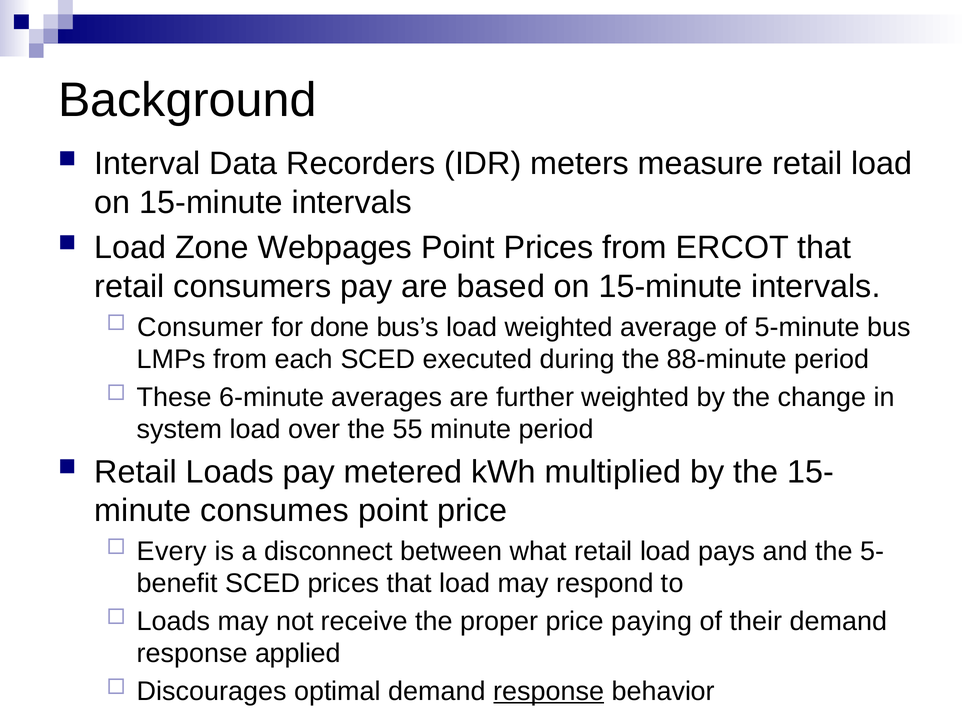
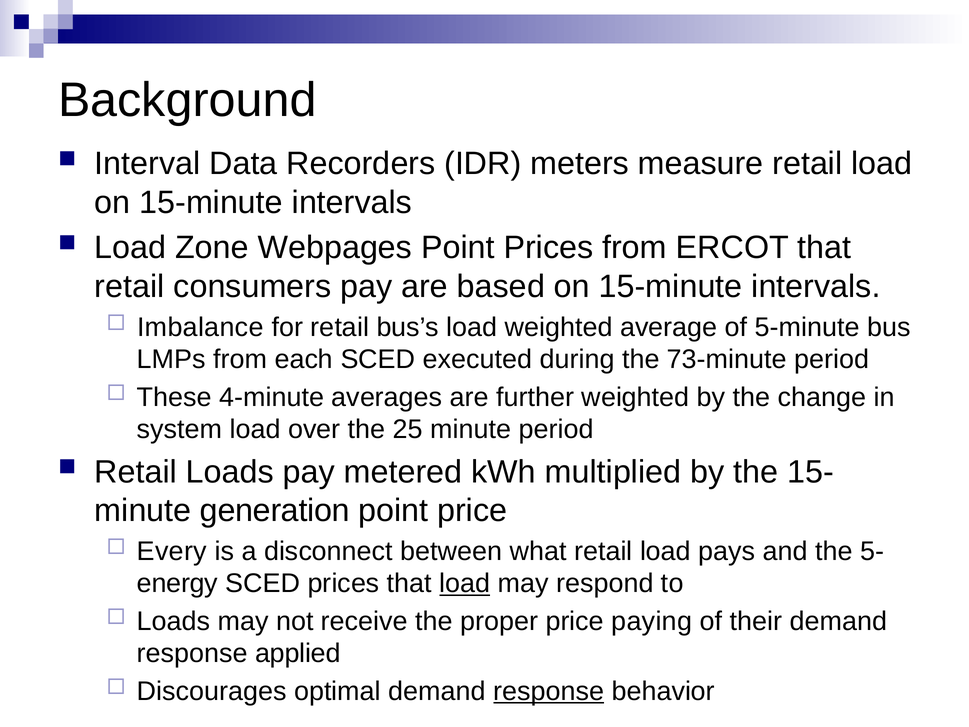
Consumer: Consumer -> Imbalance
for done: done -> retail
88-minute: 88-minute -> 73-minute
6-minute: 6-minute -> 4-minute
55: 55 -> 25
consumes: consumes -> generation
benefit: benefit -> energy
load at (465, 583) underline: none -> present
